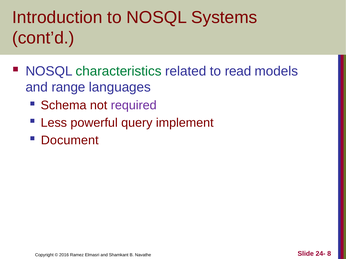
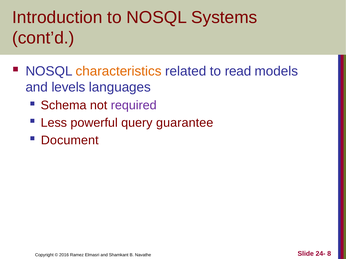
characteristics colour: green -> orange
range: range -> levels
implement: implement -> guarantee
